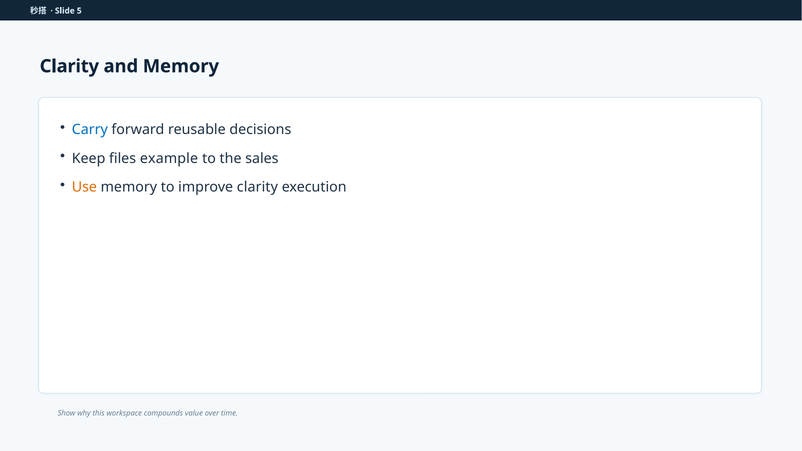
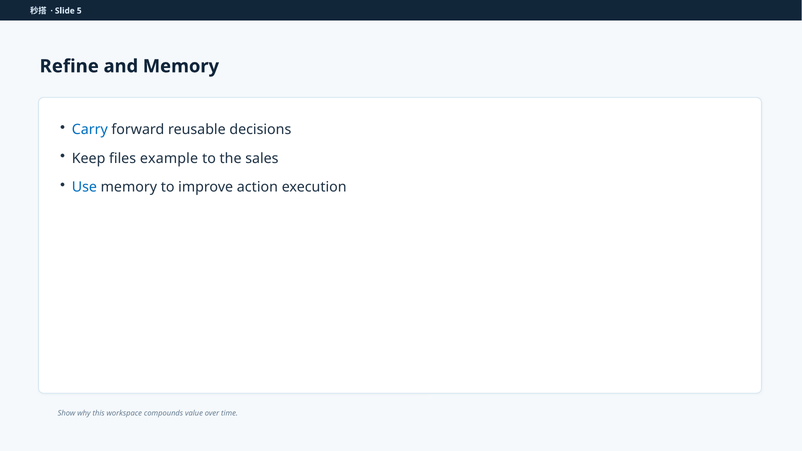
Clarity at (69, 66): Clarity -> Refine
Use colour: orange -> blue
improve clarity: clarity -> action
